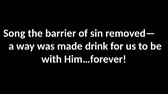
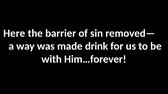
Song: Song -> Here
